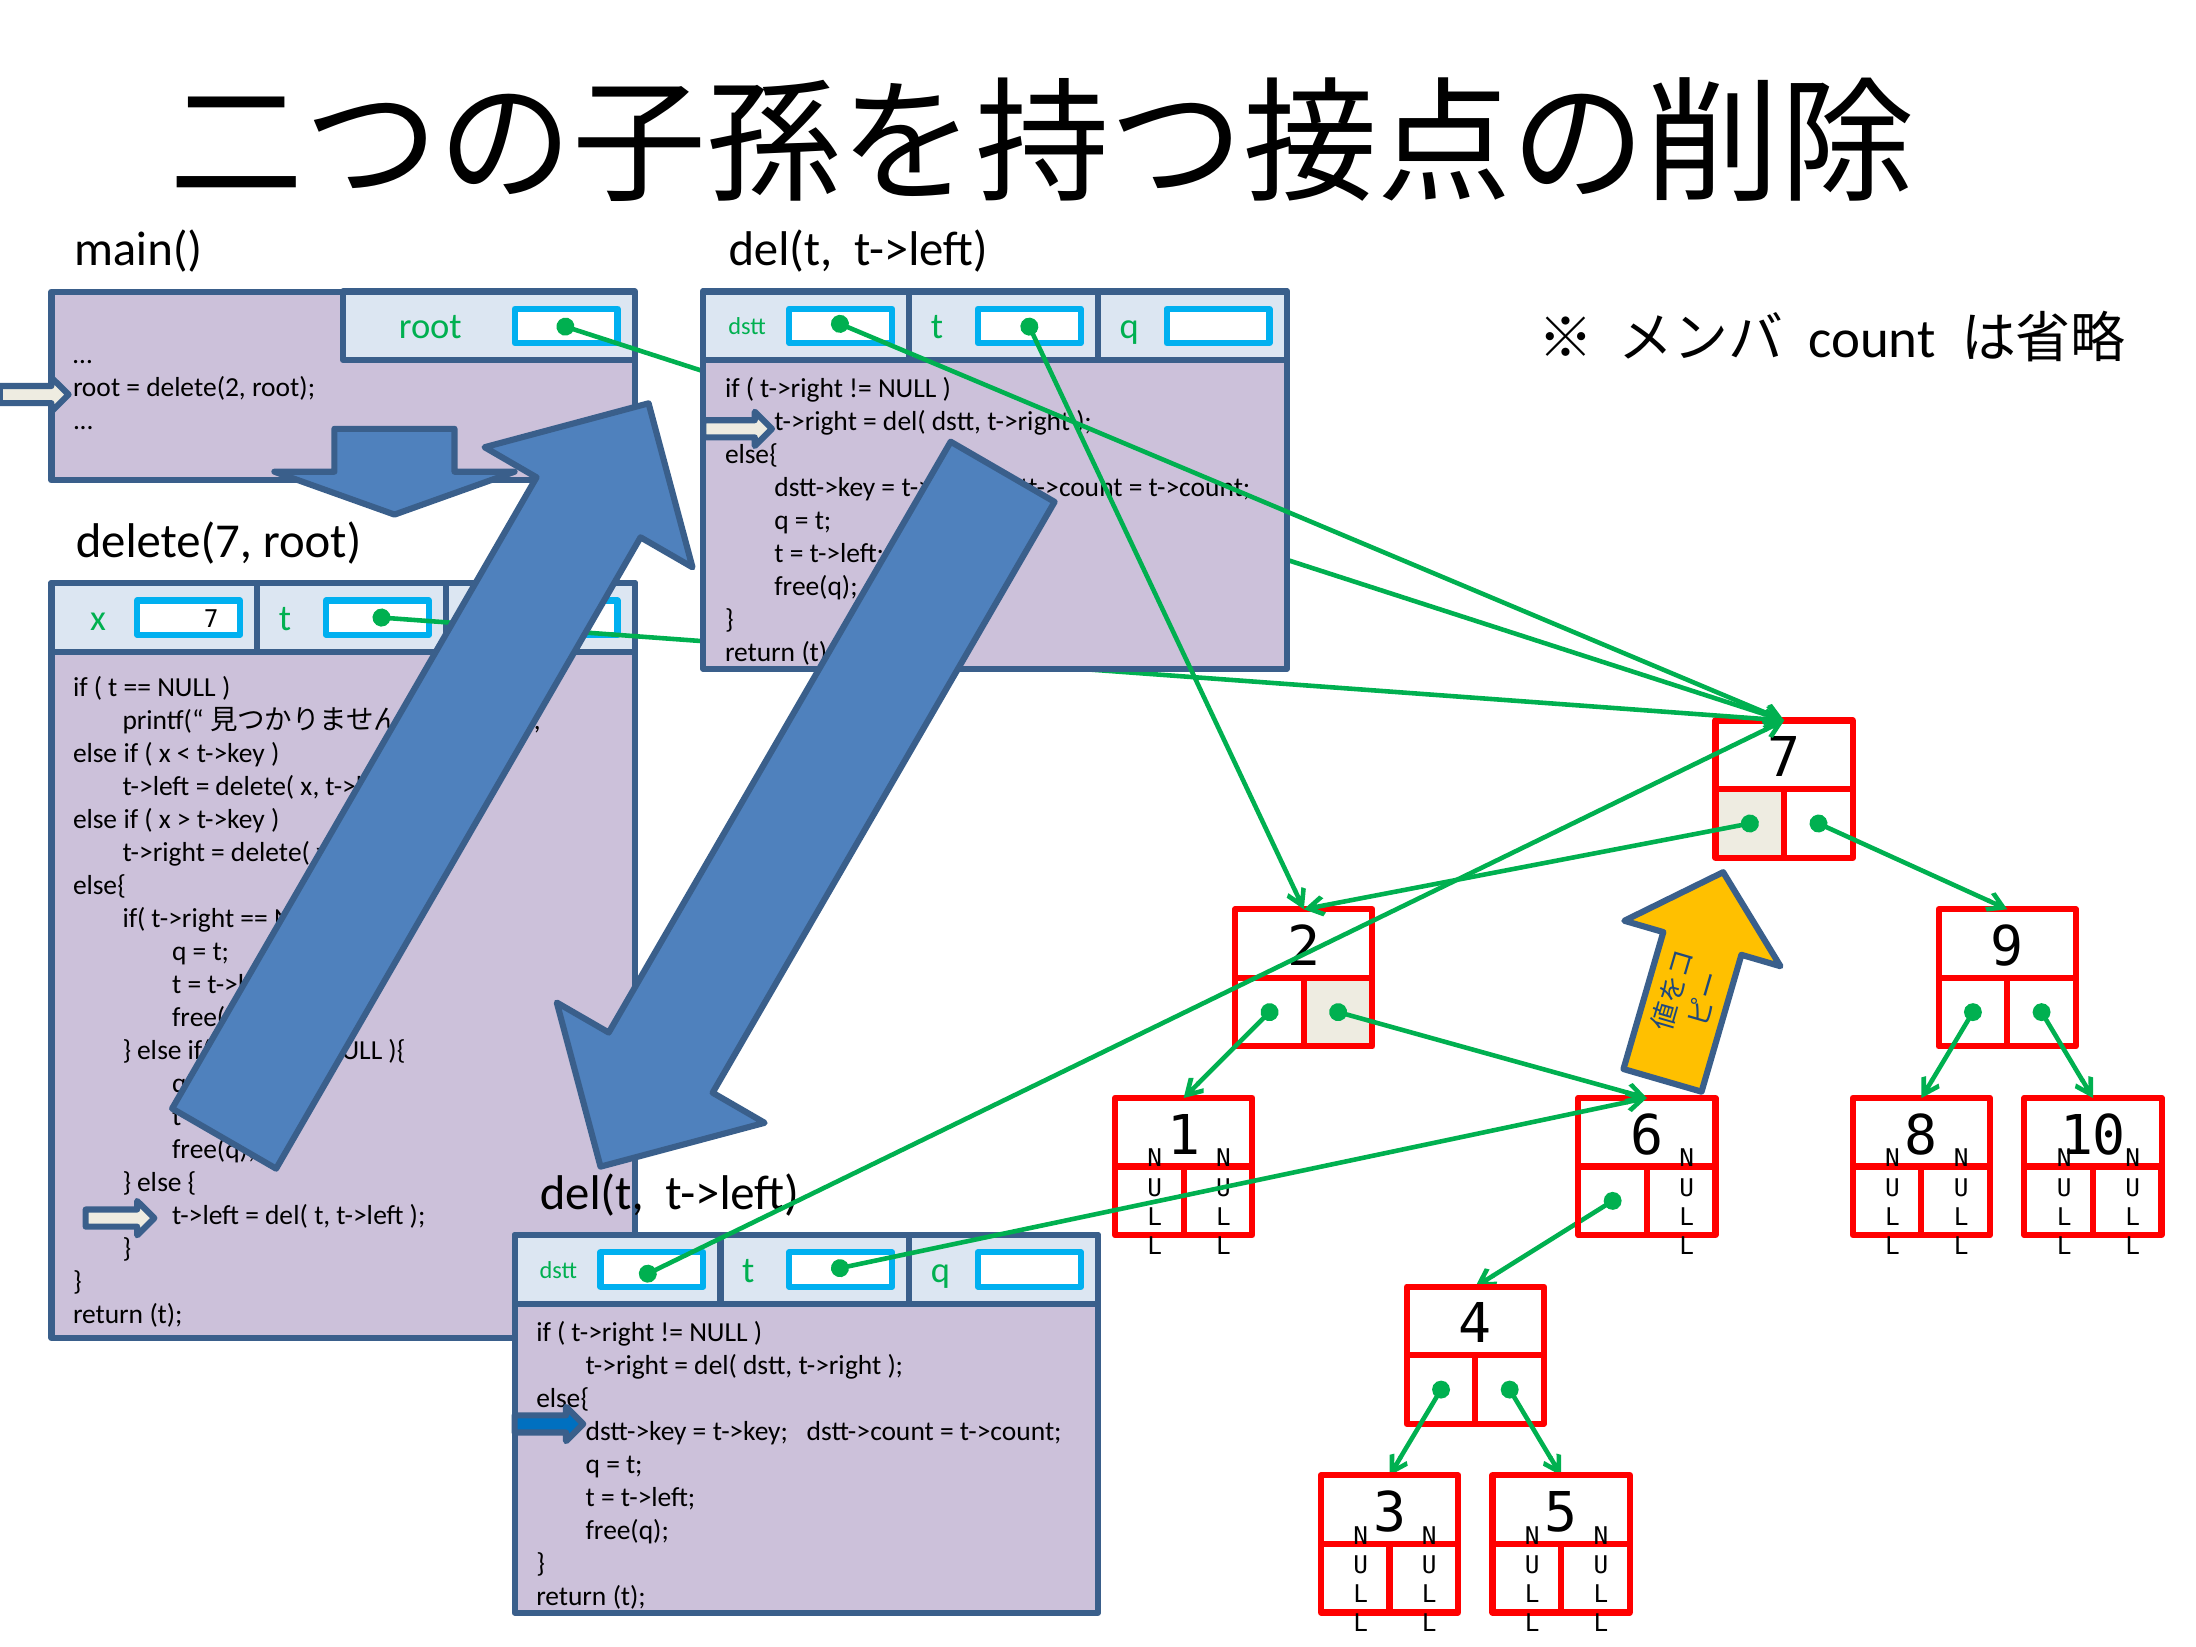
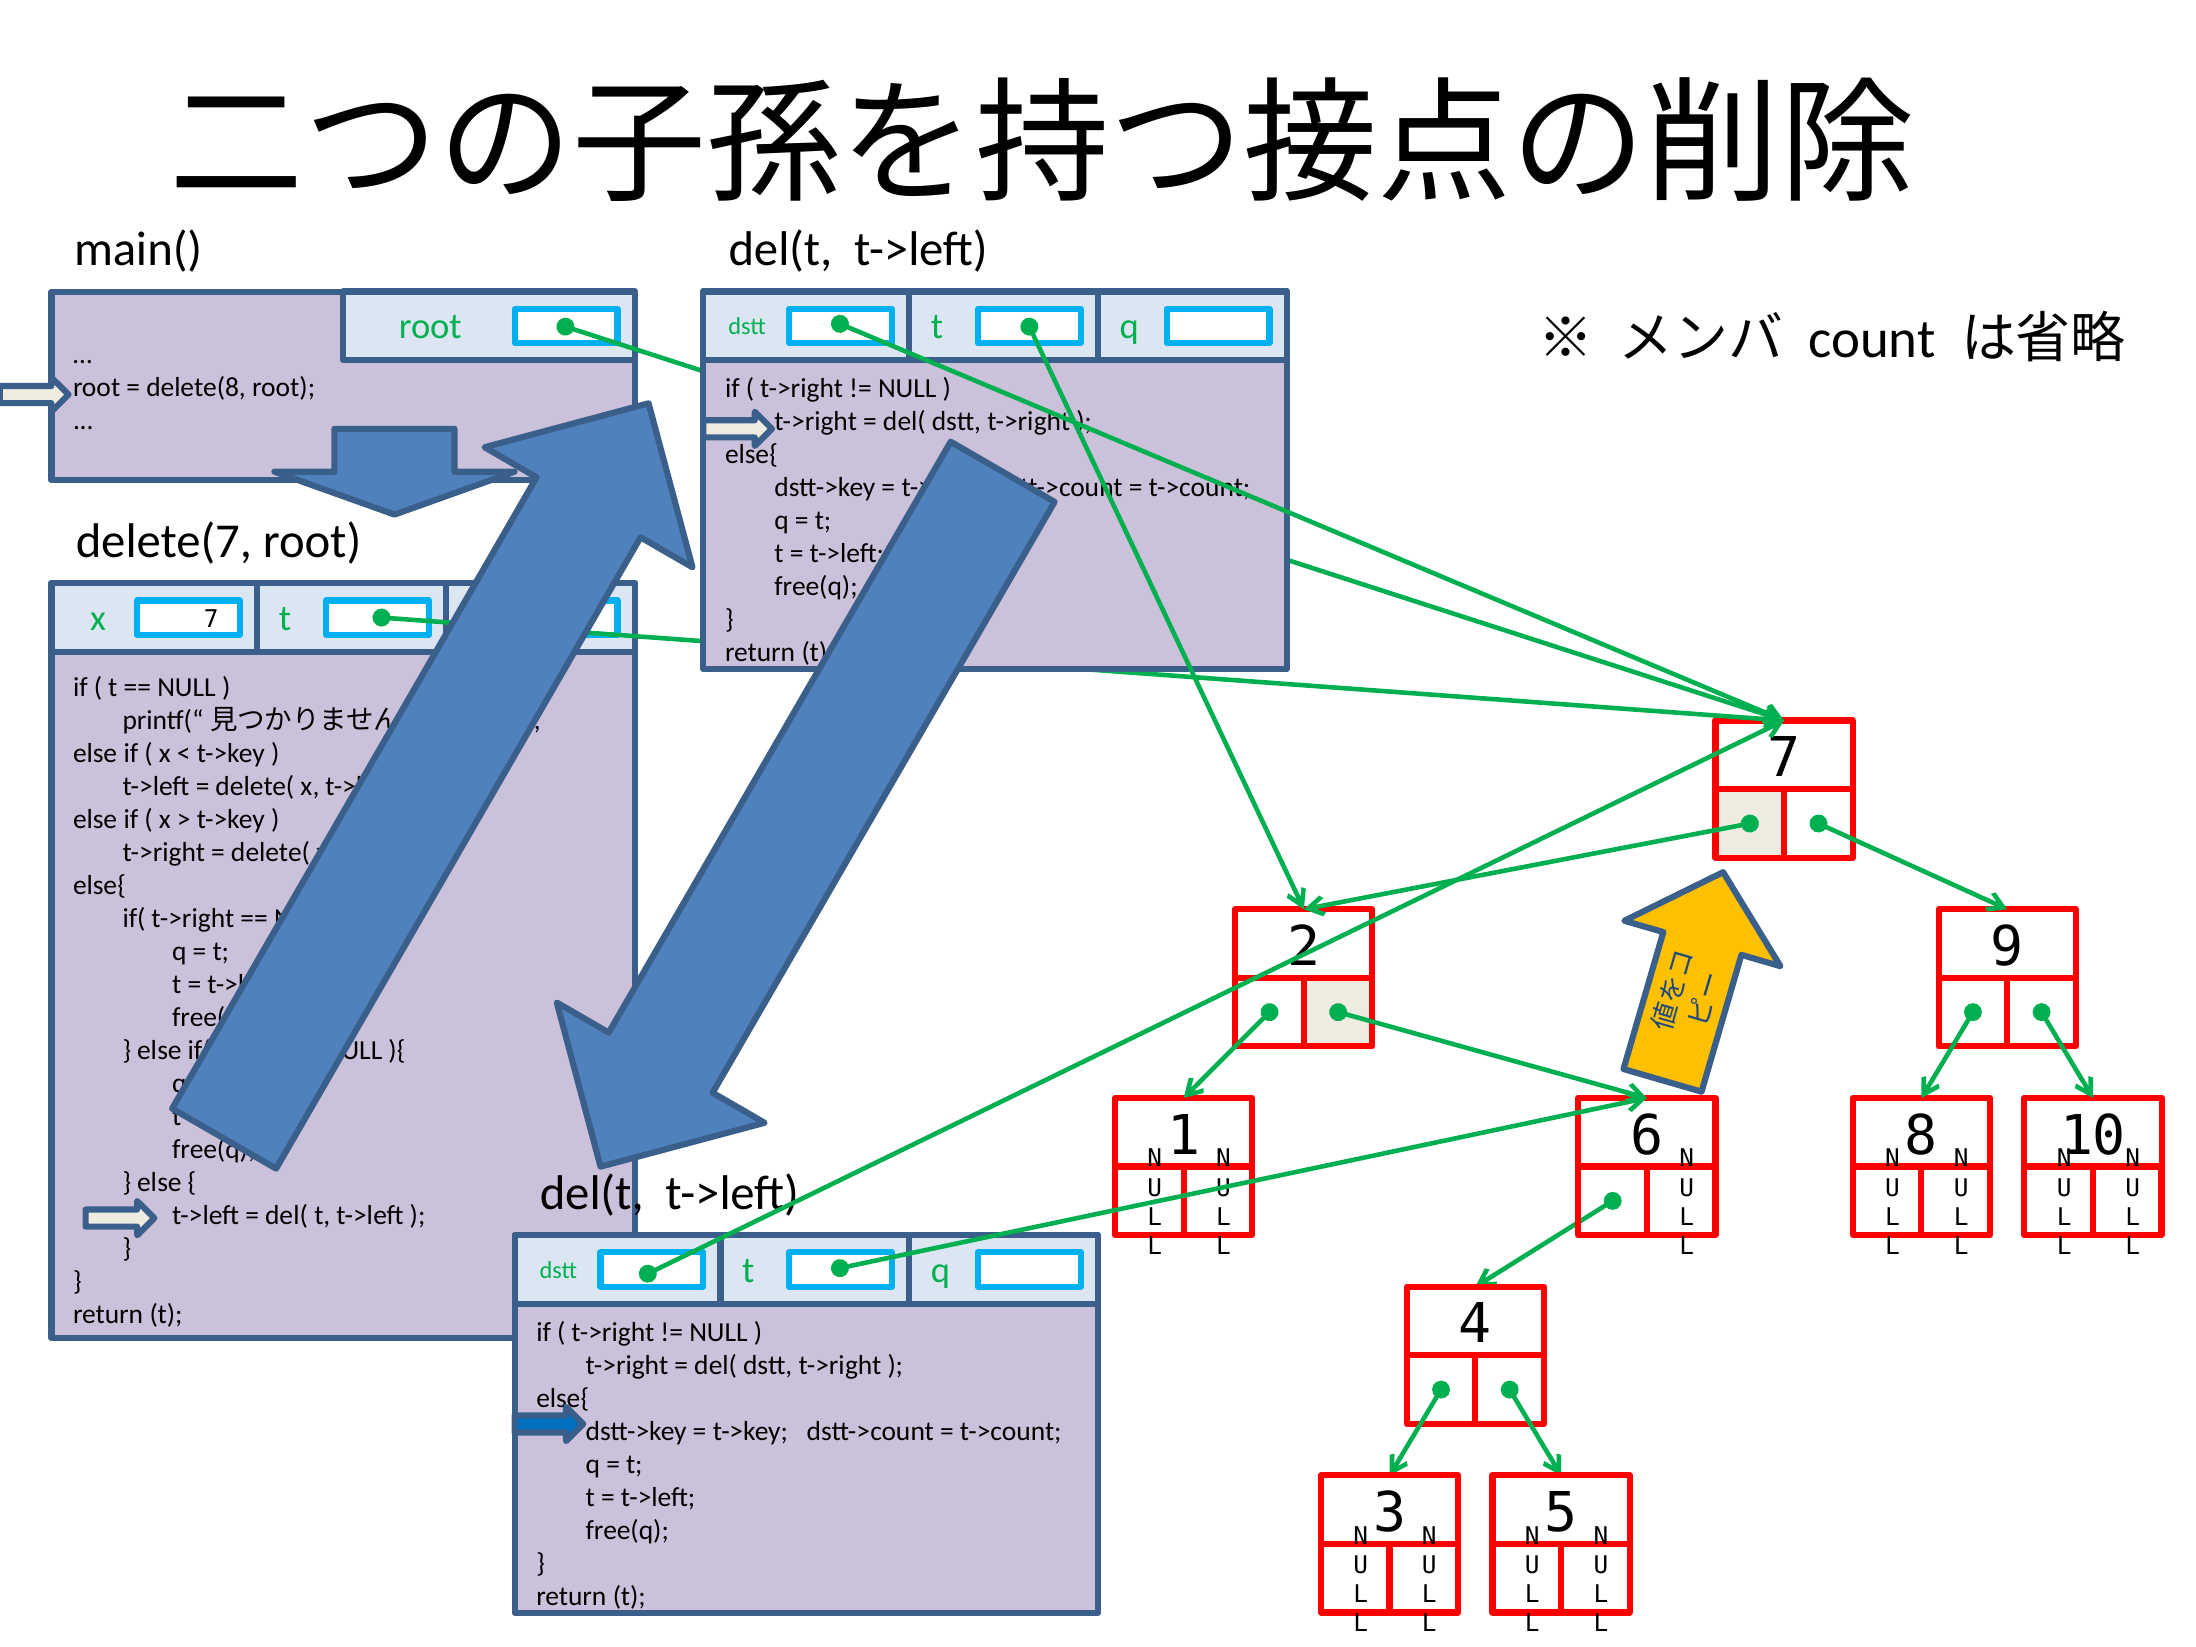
delete(2: delete(2 -> delete(8
